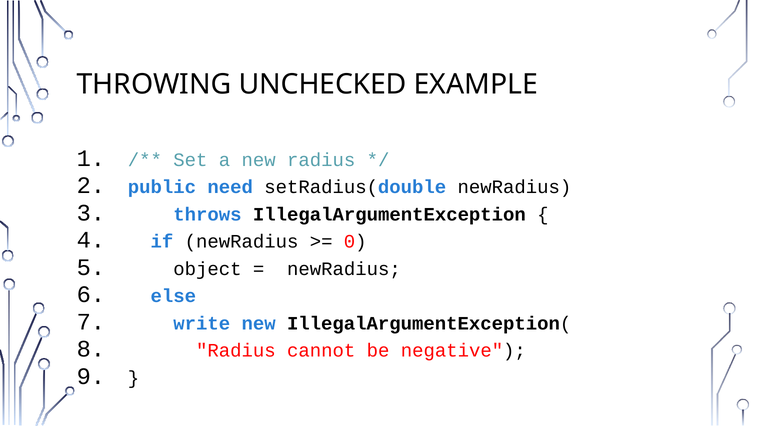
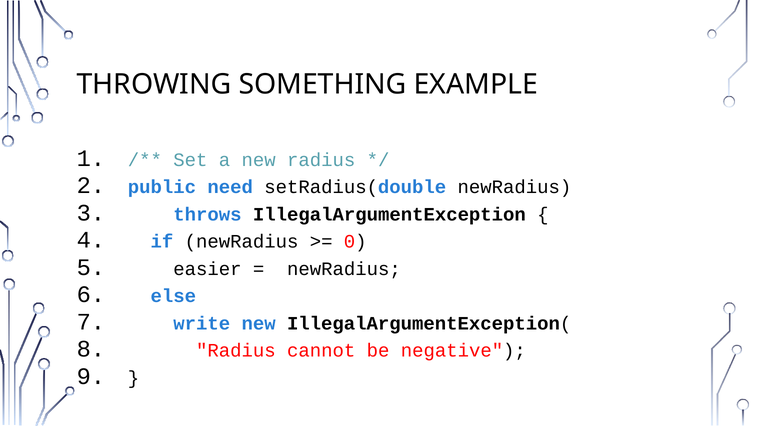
UNCHECKED: UNCHECKED -> SOMETHING
object: object -> easier
